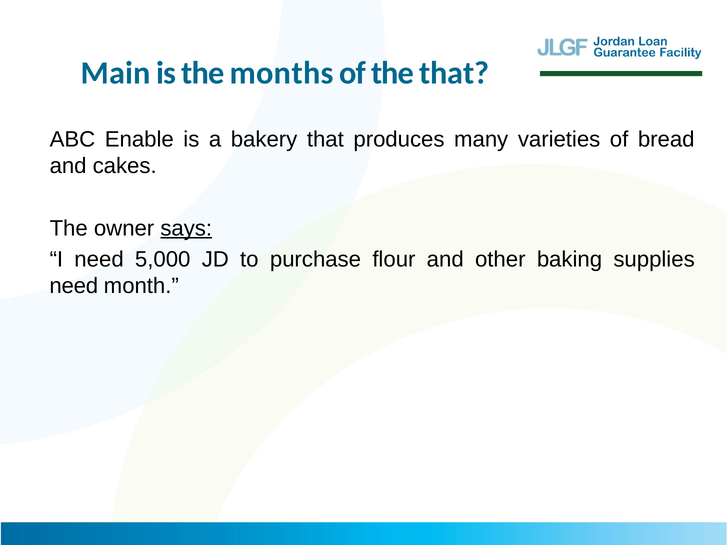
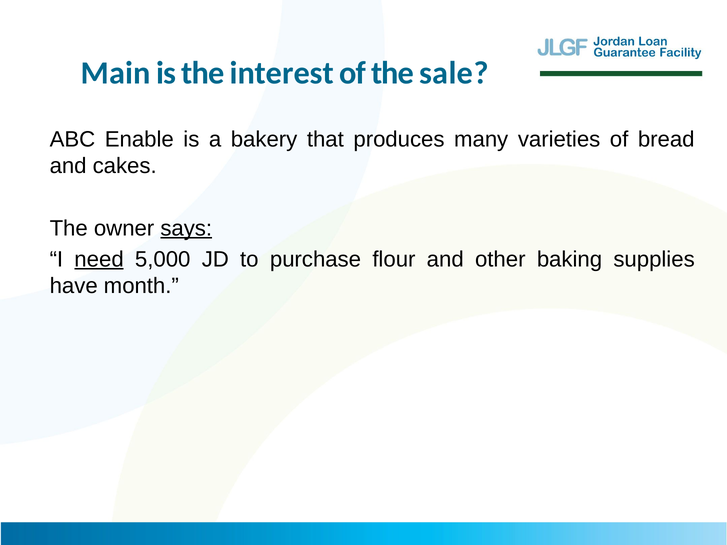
months: months -> interest
the that: that -> sale
need at (99, 259) underline: none -> present
need at (74, 286): need -> have
